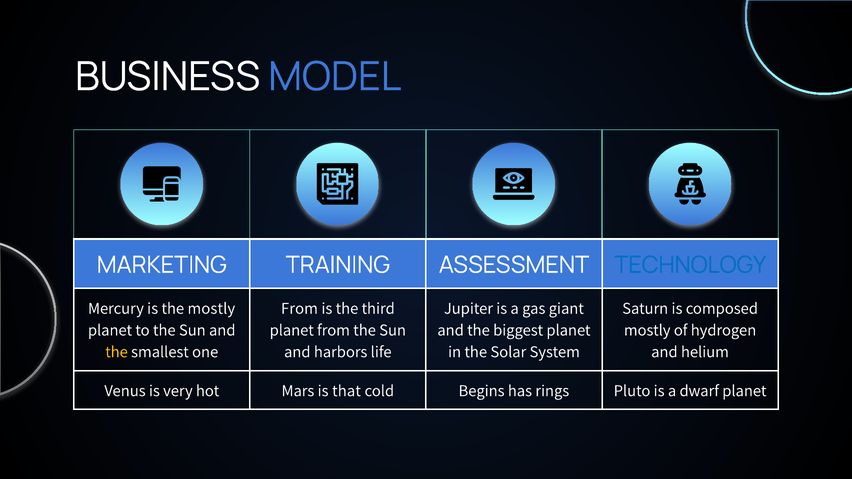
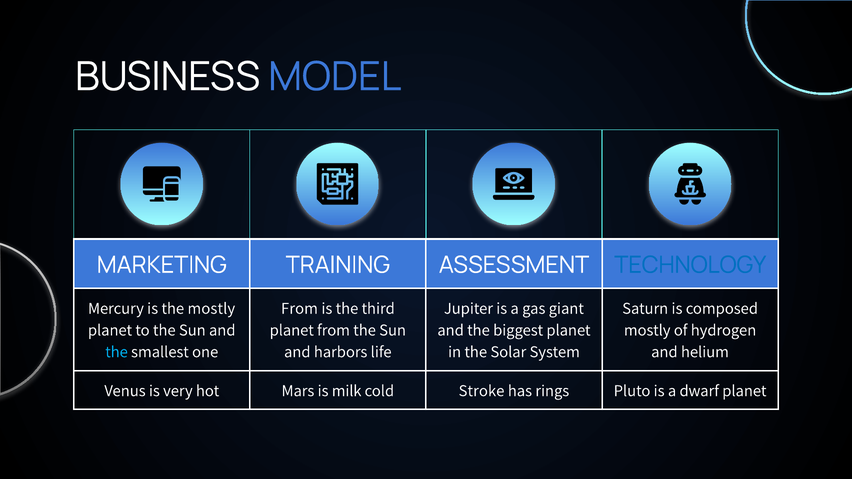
the at (117, 352) colour: yellow -> light blue
that: that -> milk
Begins: Begins -> Stroke
